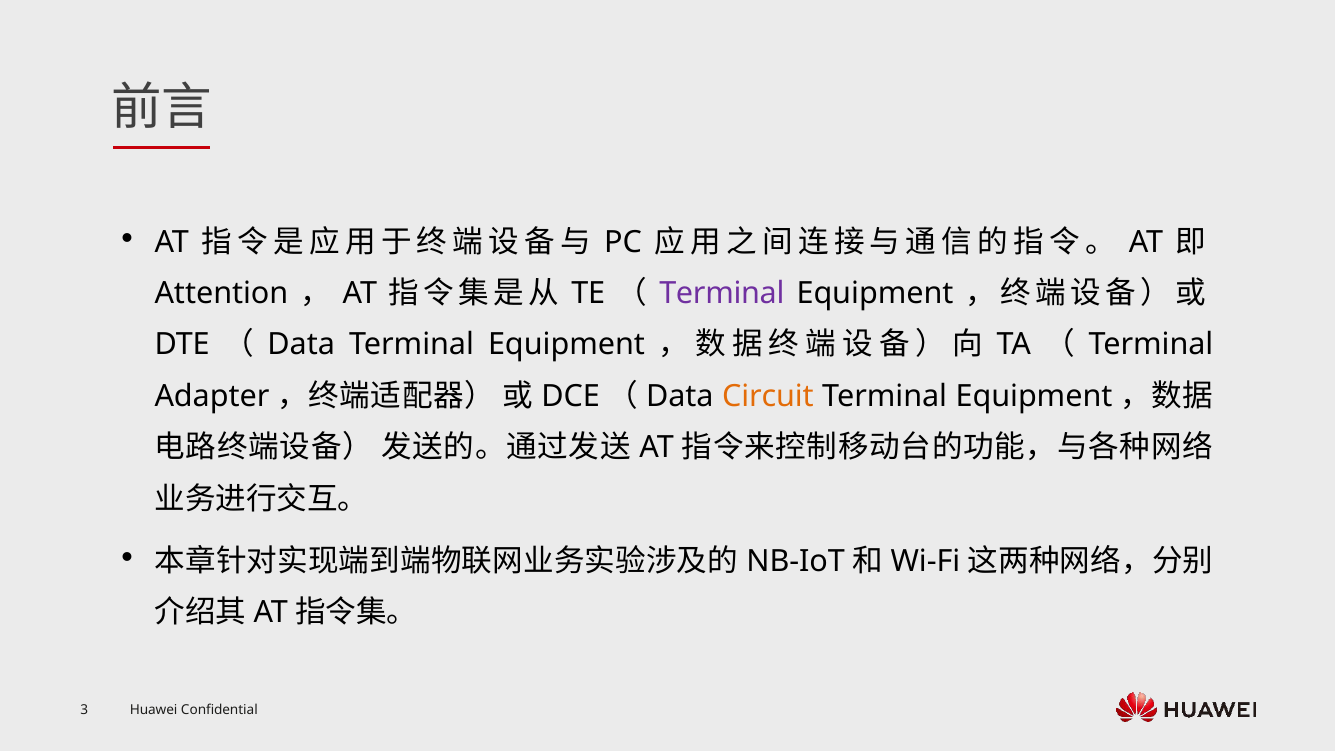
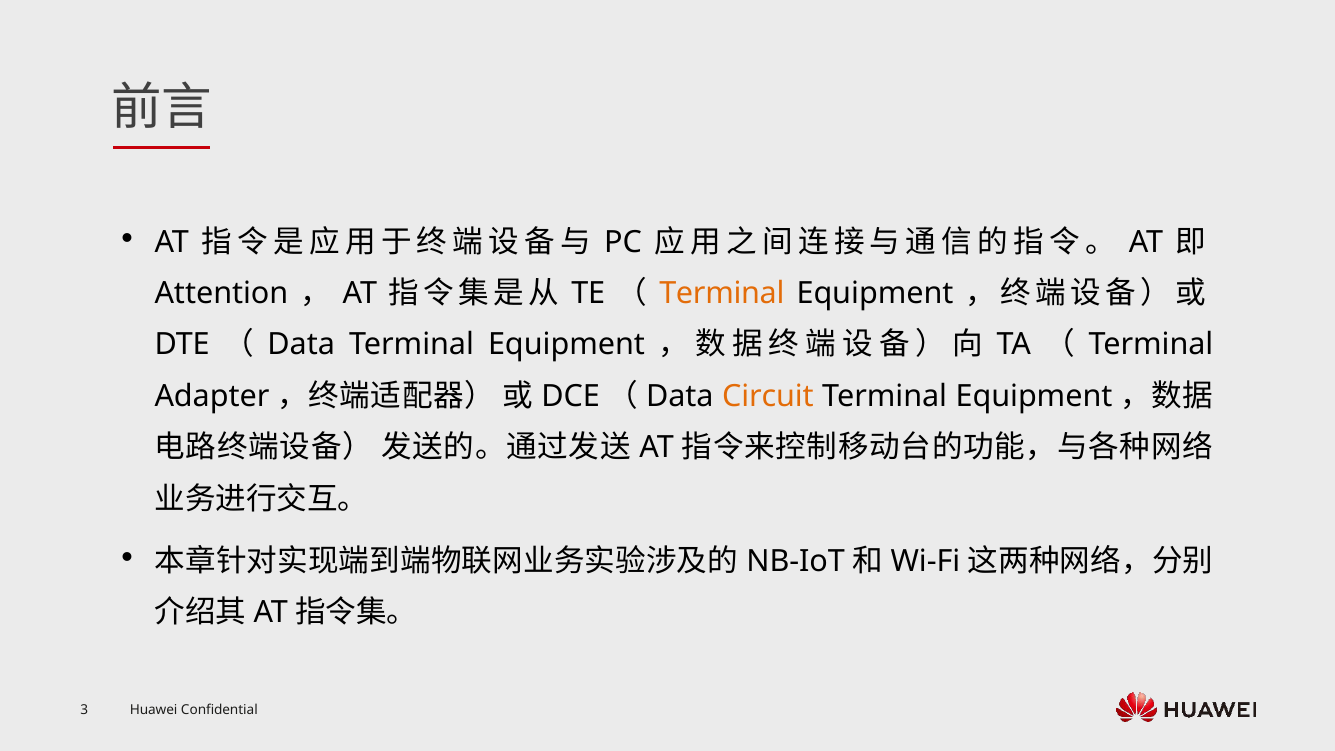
Terminal at (722, 293) colour: purple -> orange
